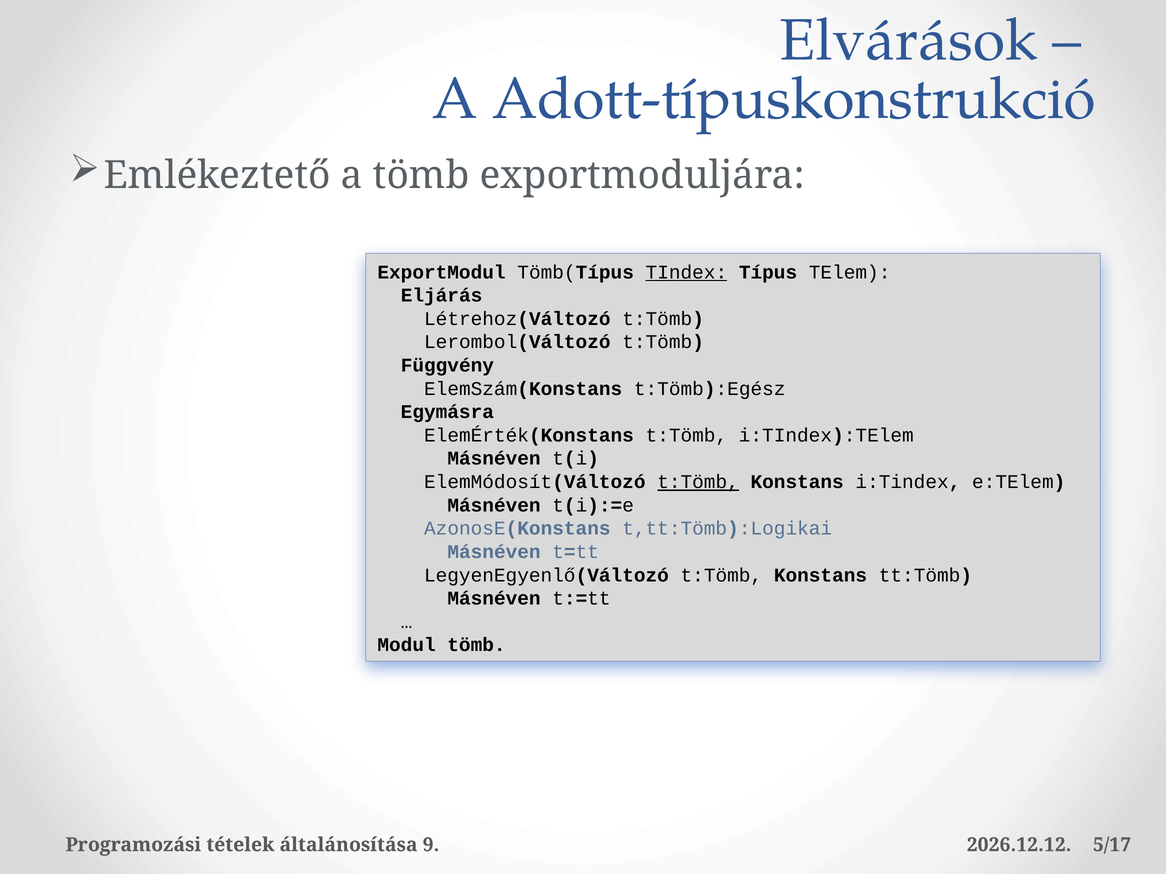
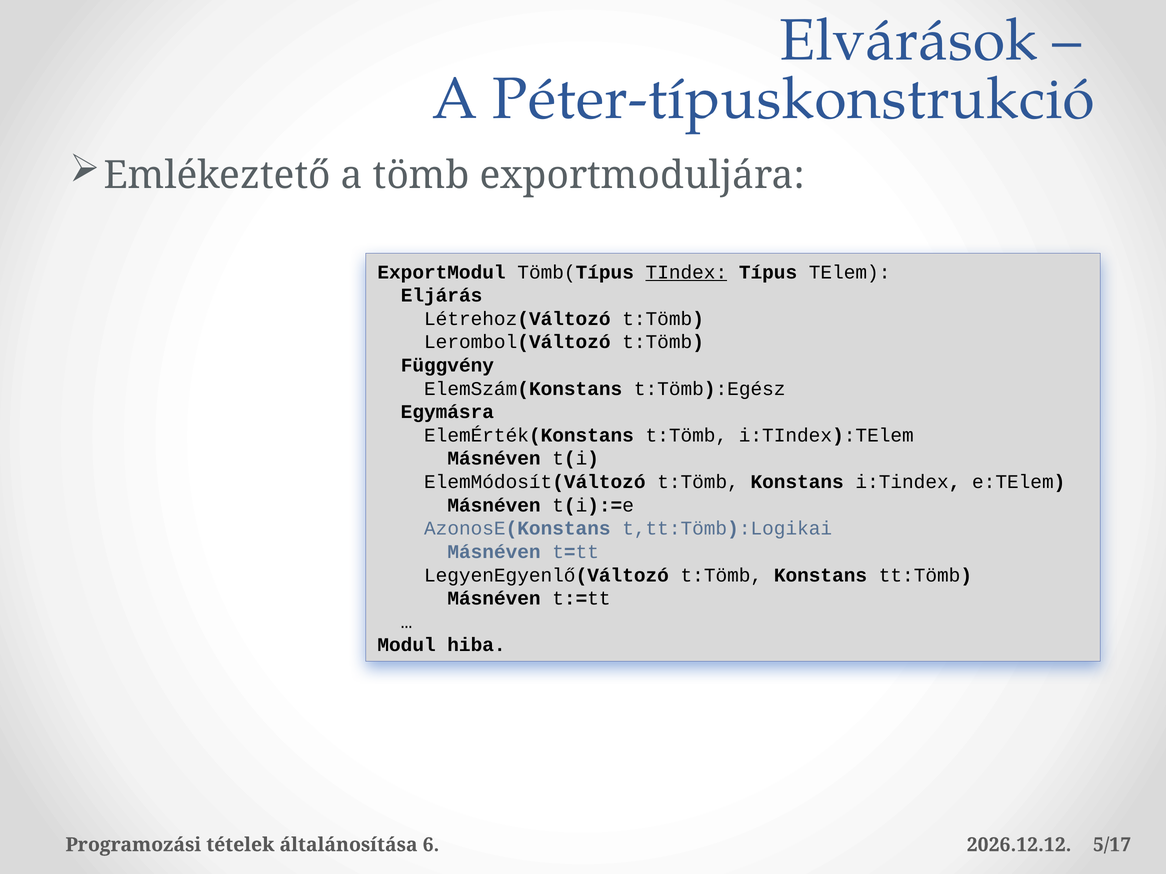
Adott-típuskonstrukció: Adott-típuskonstrukció -> Péter-típuskonstrukció
t:Tömb at (698, 482) underline: present -> none
Modul tömb: tömb -> hiba
9: 9 -> 6
